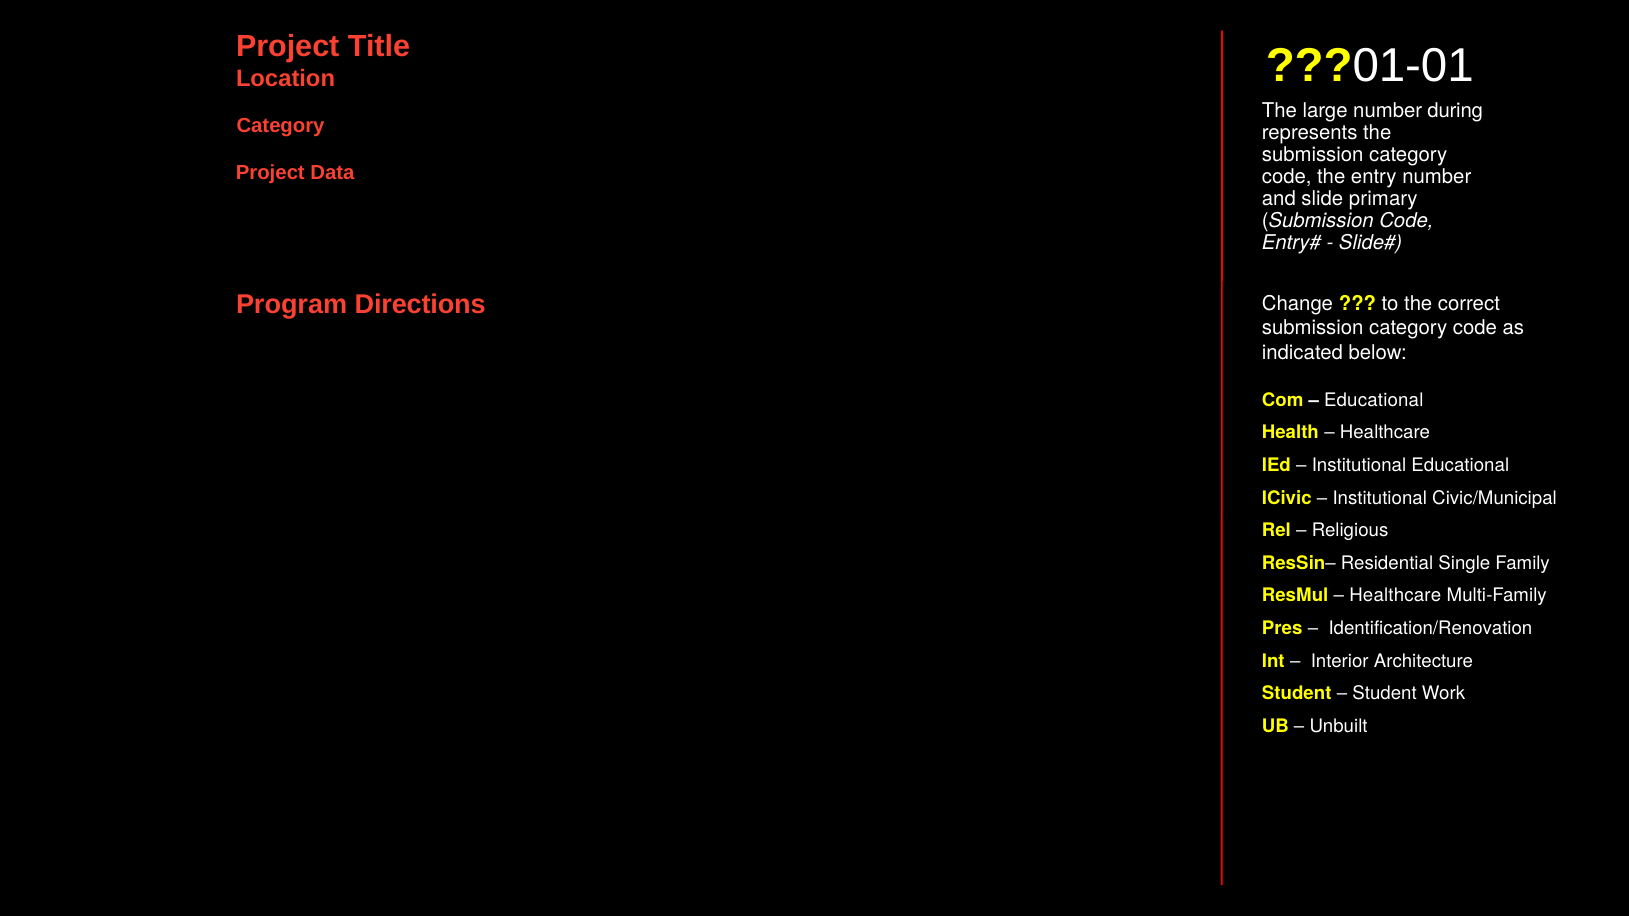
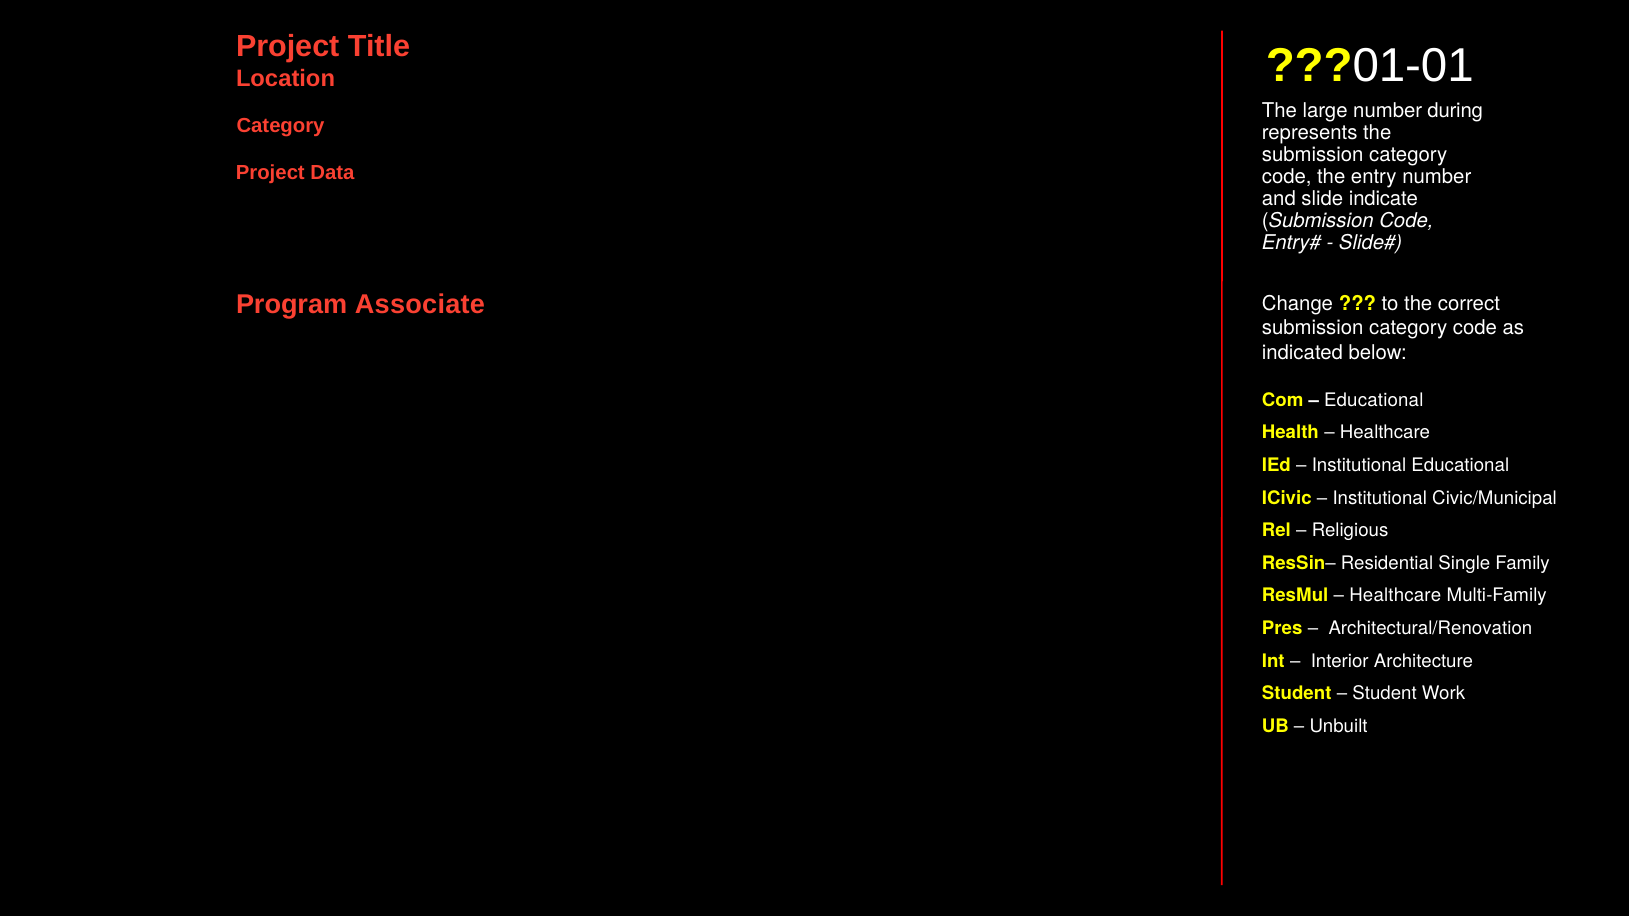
primary: primary -> indicate
Directions: Directions -> Associate
Identification/Renovation: Identification/Renovation -> Architectural/Renovation
